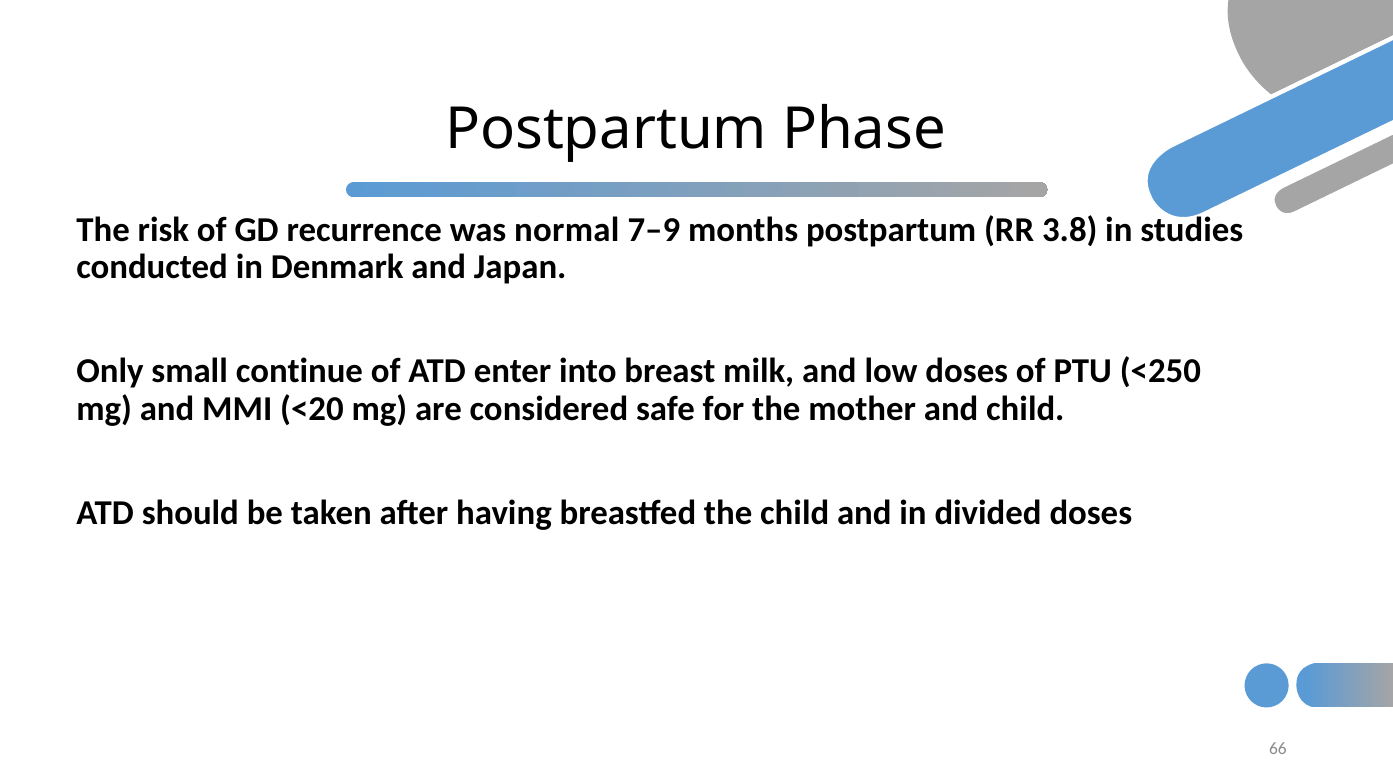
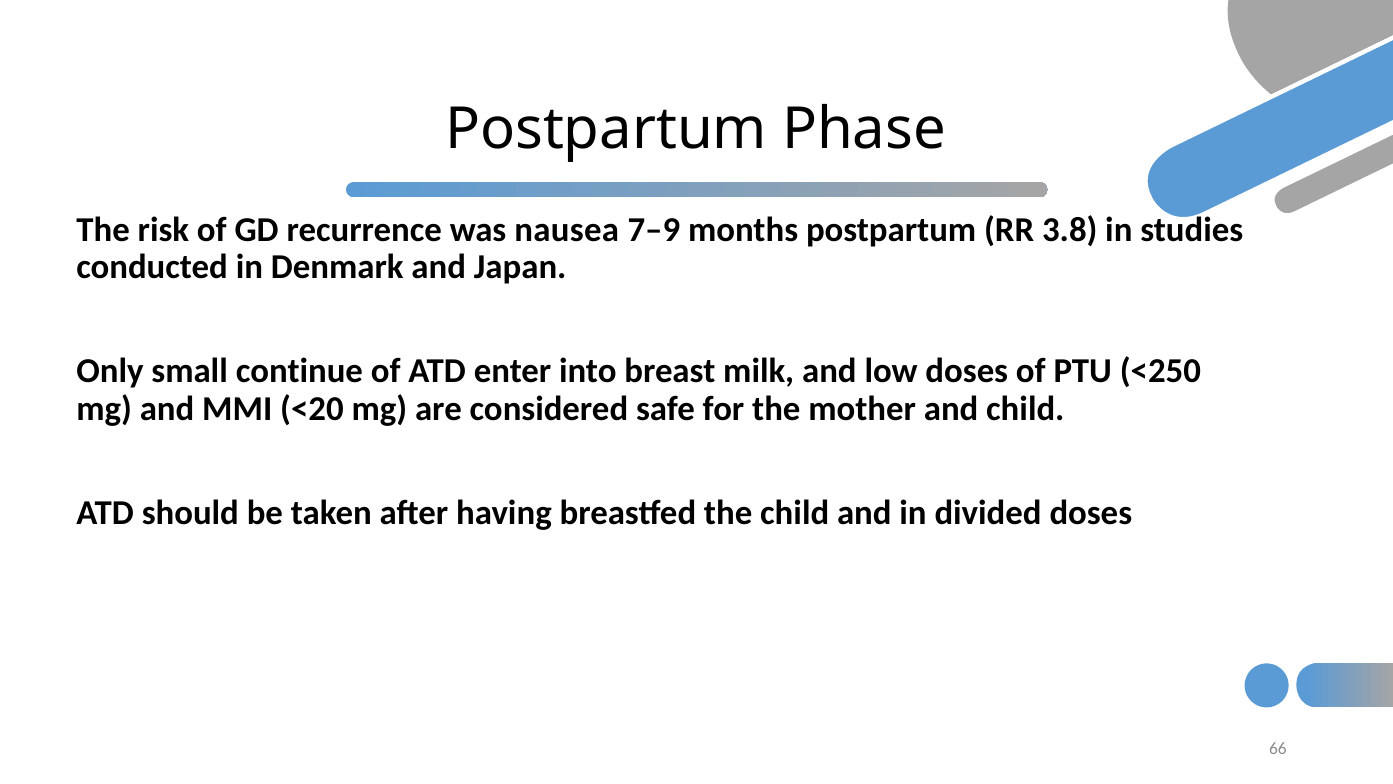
normal: normal -> nausea
